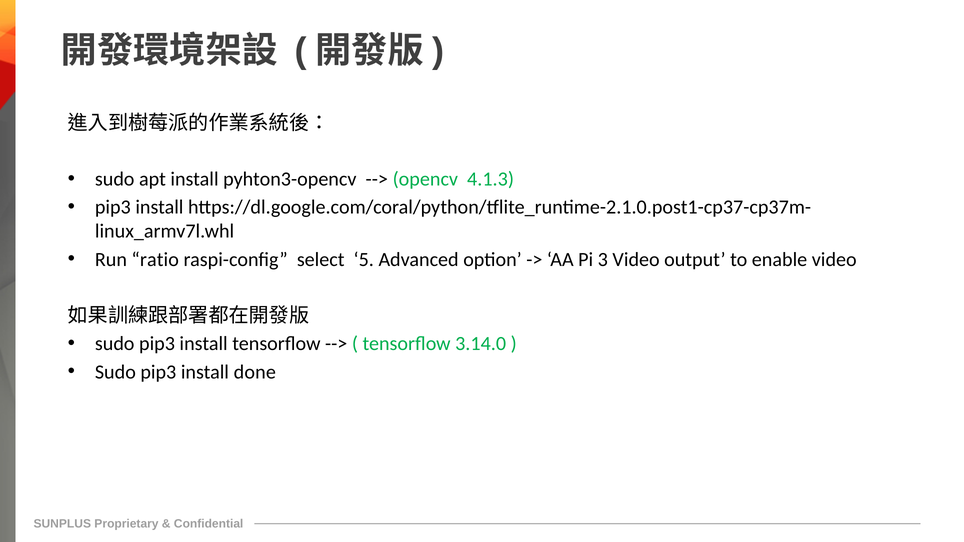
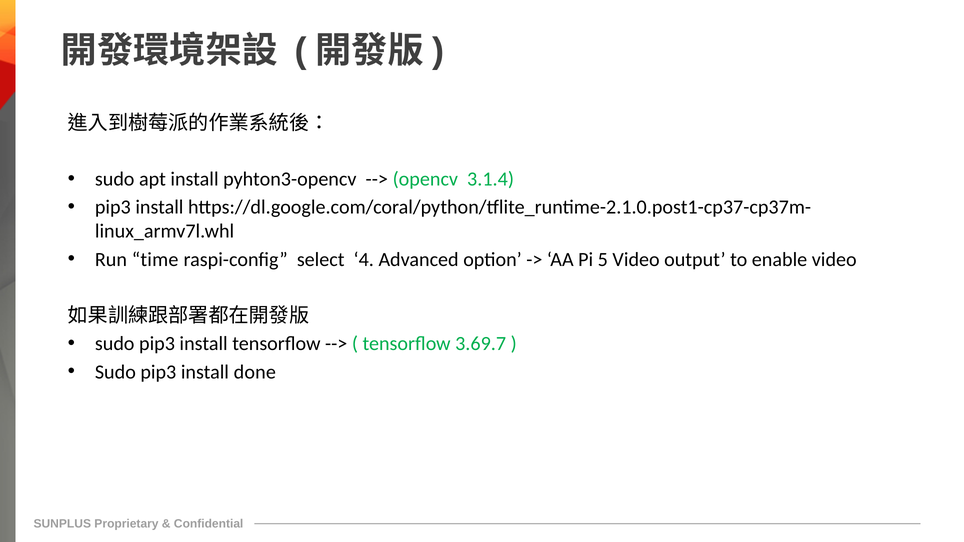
4.1.3: 4.1.3 -> 3.1.4
ratio: ratio -> time
5: 5 -> 4
3: 3 -> 5
3.14.0: 3.14.0 -> 3.69.7
